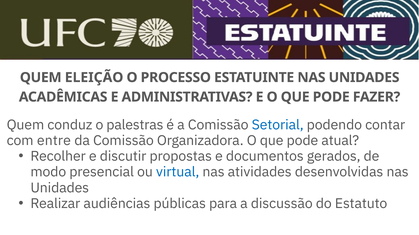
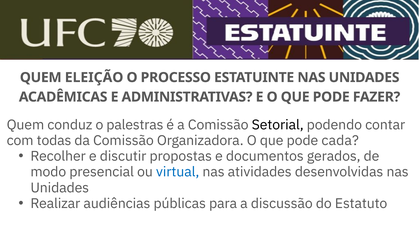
Setorial colour: blue -> black
entre: entre -> todas
atual: atual -> cada
